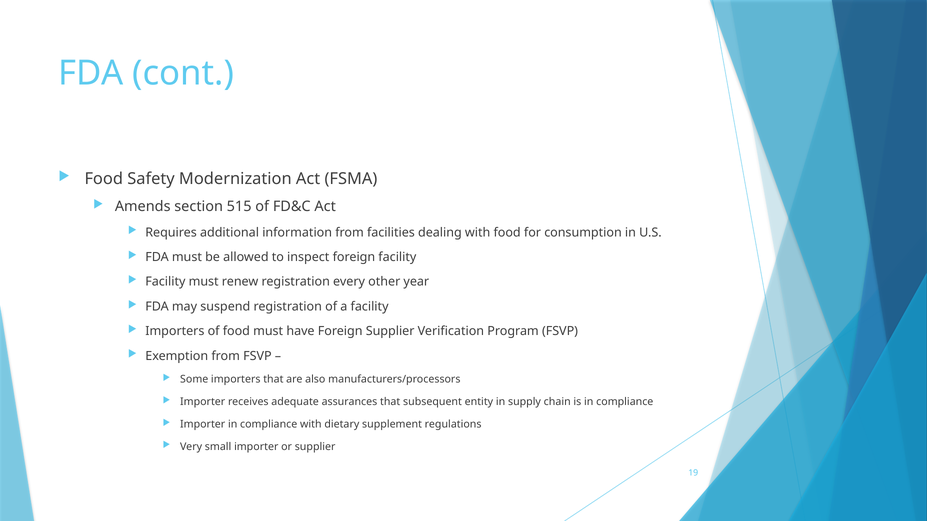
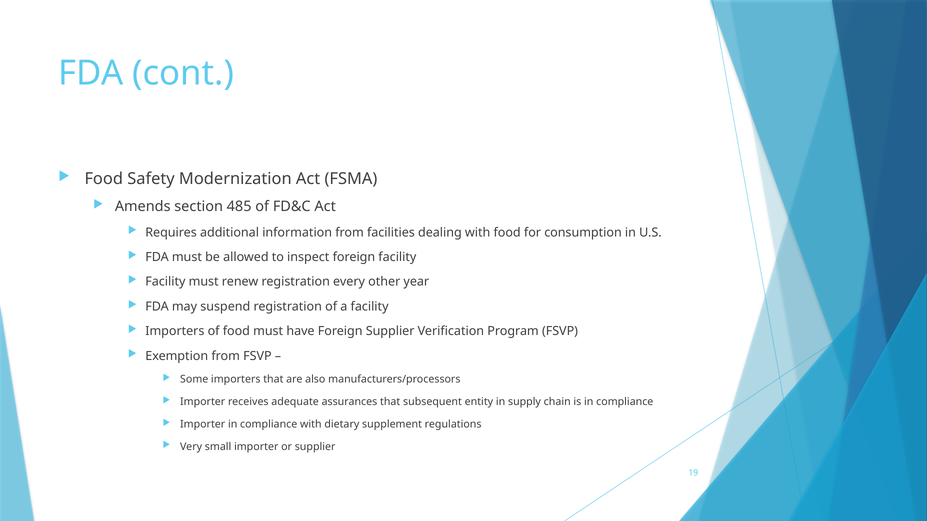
515: 515 -> 485
